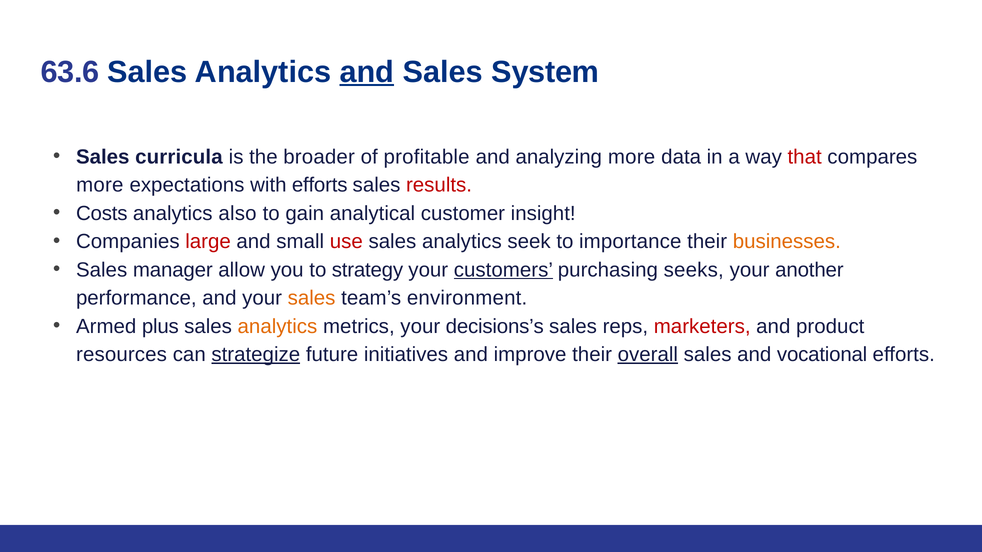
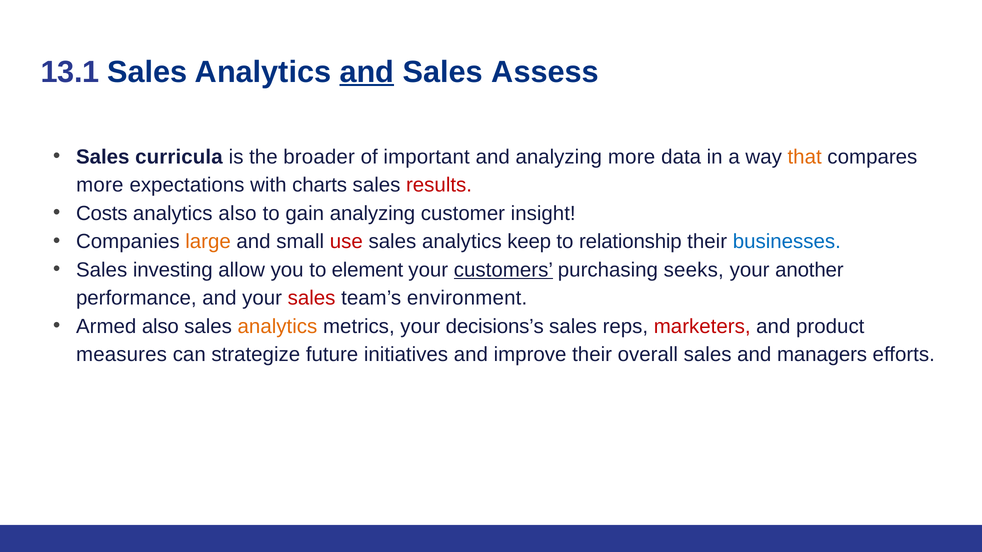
63.6: 63.6 -> 13.1
System: System -> Assess
profitable: profitable -> important
that colour: red -> orange
with efforts: efforts -> charts
gain analytical: analytical -> analyzing
large colour: red -> orange
seek: seek -> keep
importance: importance -> relationship
businesses colour: orange -> blue
manager: manager -> investing
strategy: strategy -> element
sales at (312, 298) colour: orange -> red
Armed plus: plus -> also
resources: resources -> measures
strategize underline: present -> none
overall underline: present -> none
vocational: vocational -> managers
